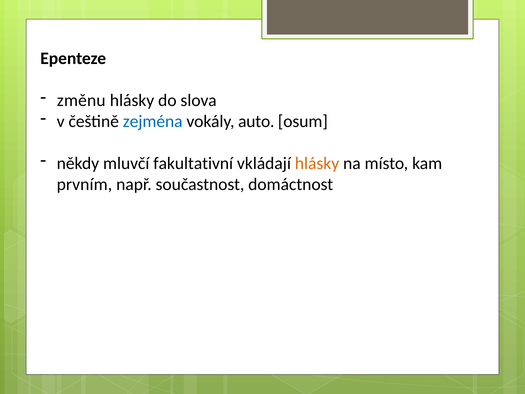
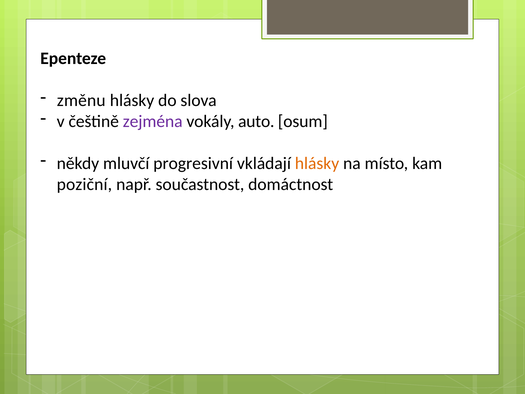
zejména colour: blue -> purple
fakultativní: fakultativní -> progresivní
prvním: prvním -> poziční
